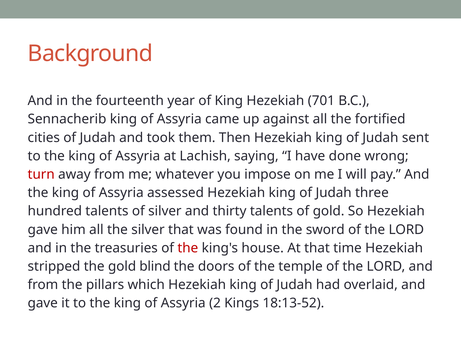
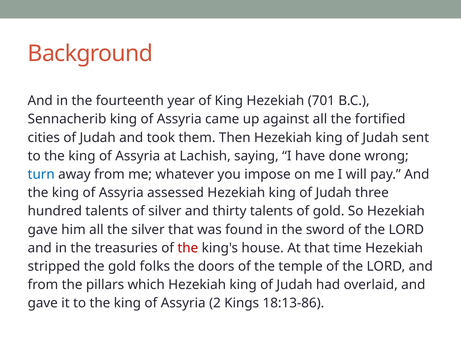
turn colour: red -> blue
blind: blind -> folks
18:13-52: 18:13-52 -> 18:13-86
